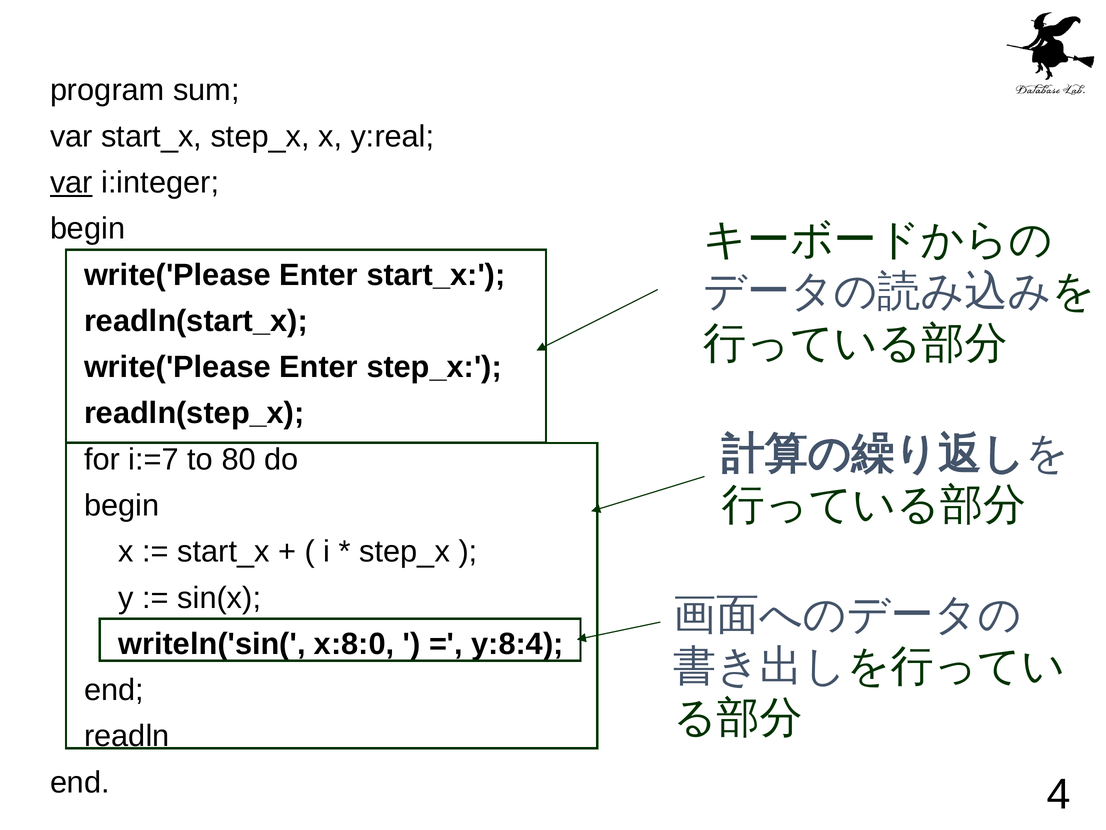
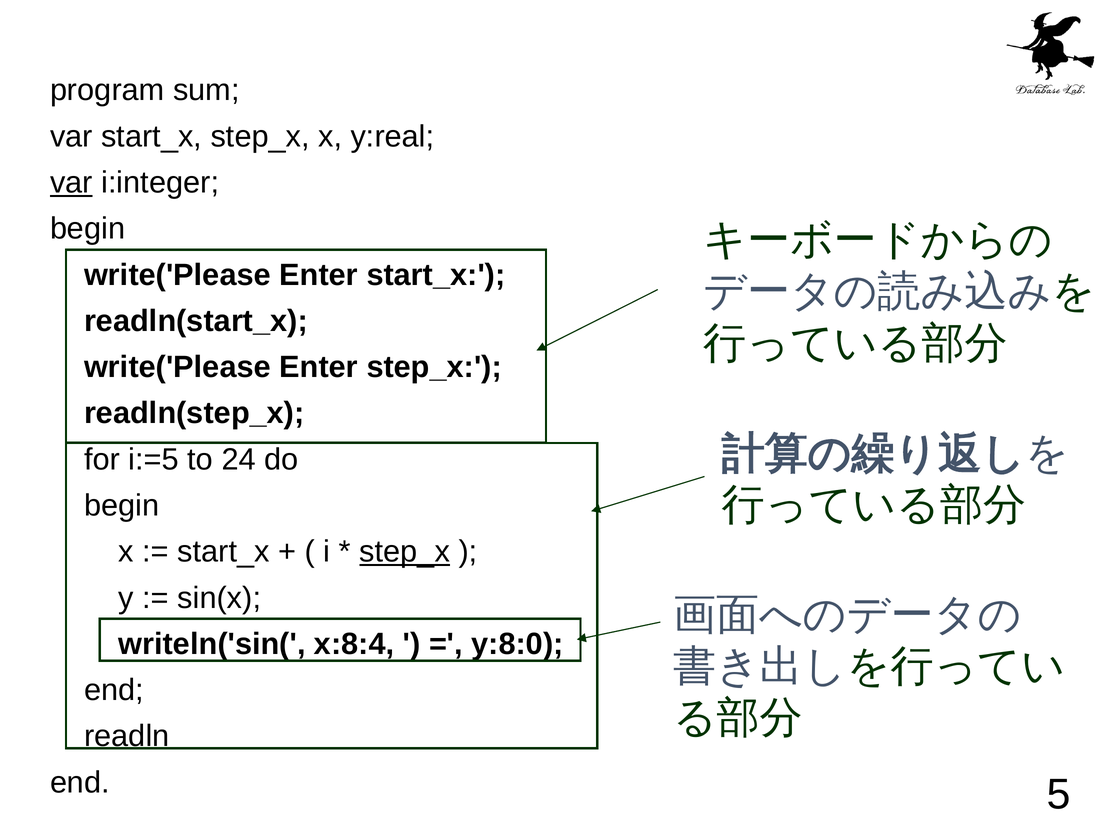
i:=7: i:=7 -> i:=5
80: 80 -> 24
step_x at (405, 551) underline: none -> present
x:8:0: x:8:0 -> x:8:4
y:8:4: y:8:4 -> y:8:0
4: 4 -> 5
